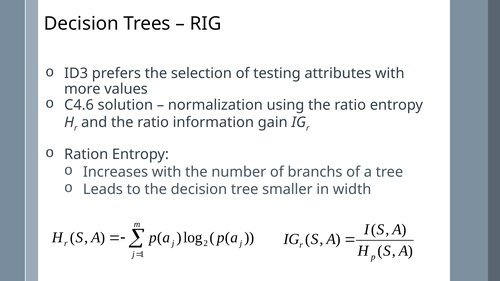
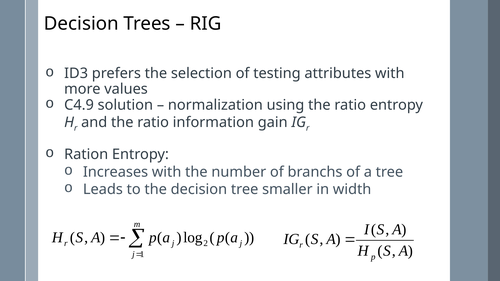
C4.6: C4.6 -> C4.9
